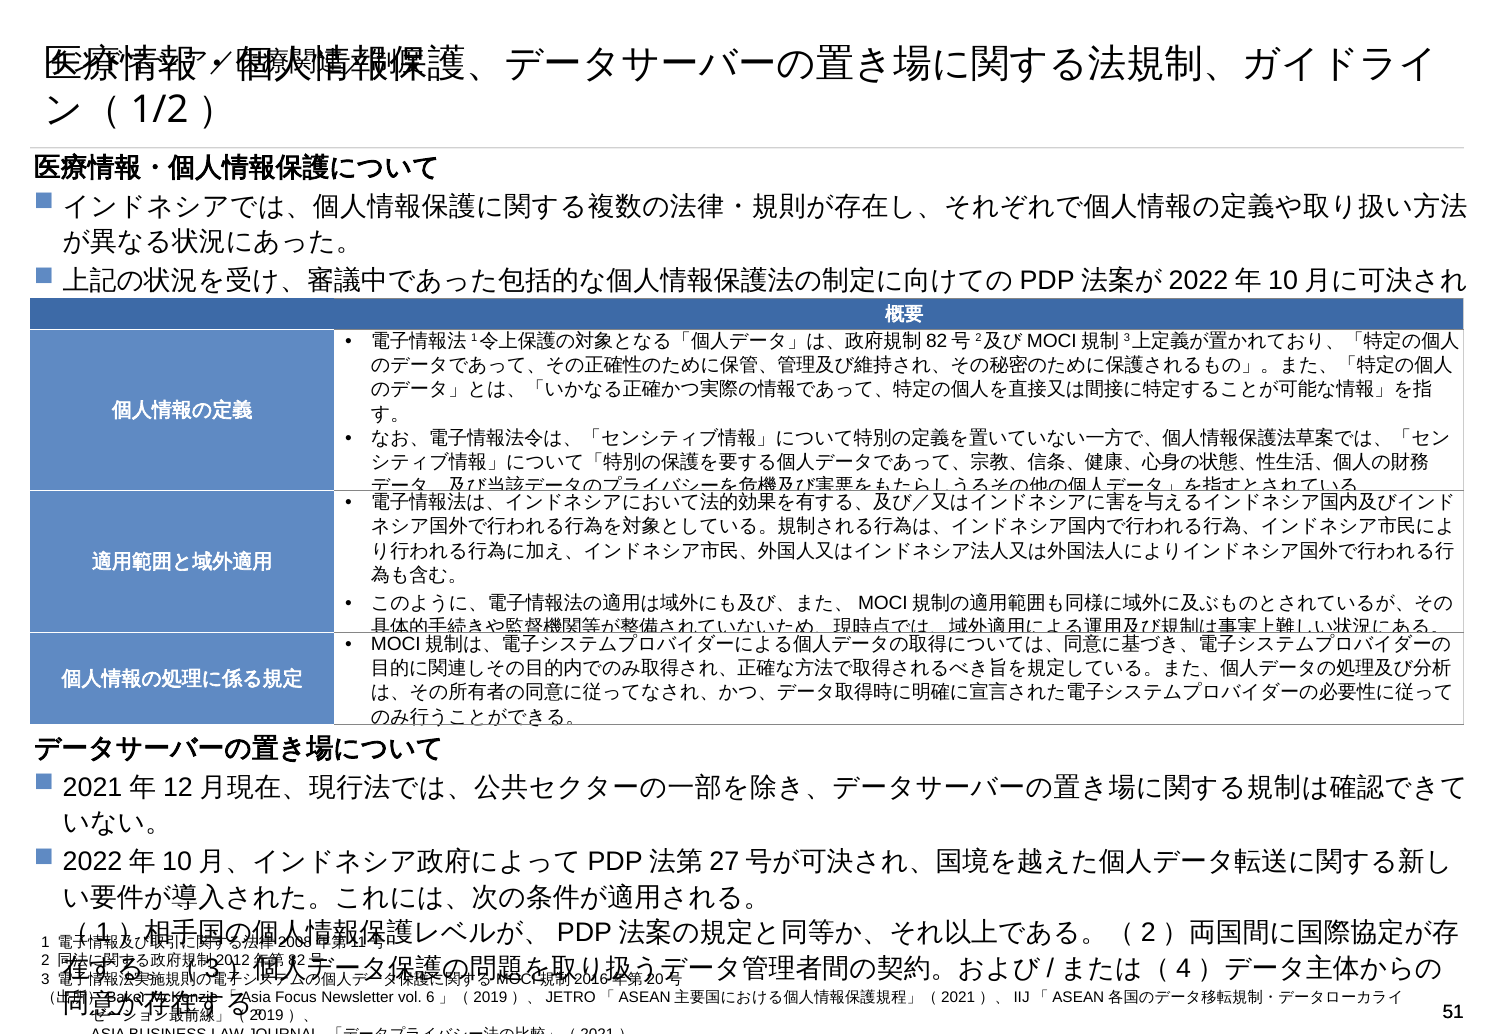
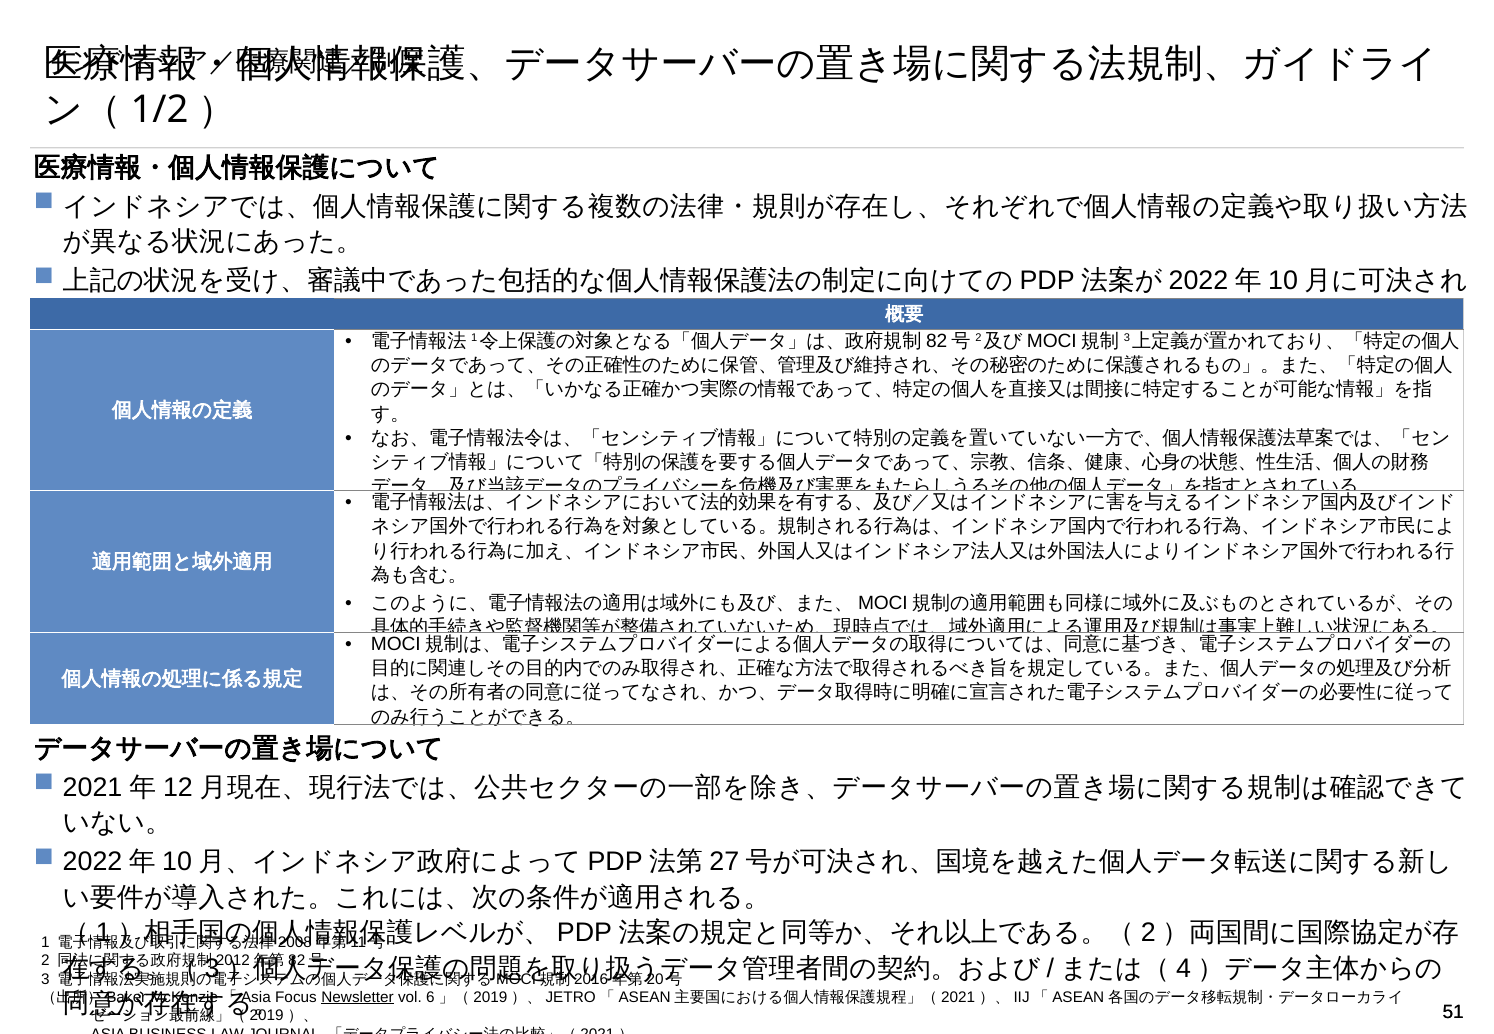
Newsletter underline: none -> present
